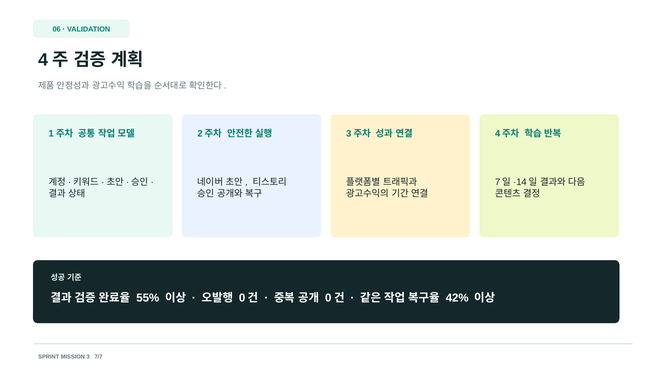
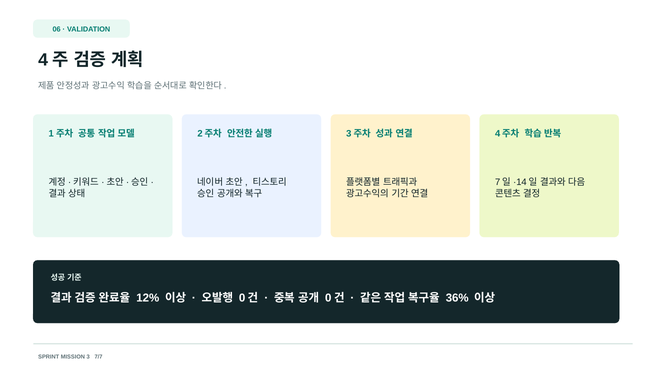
55%: 55% -> 12%
42%: 42% -> 36%
